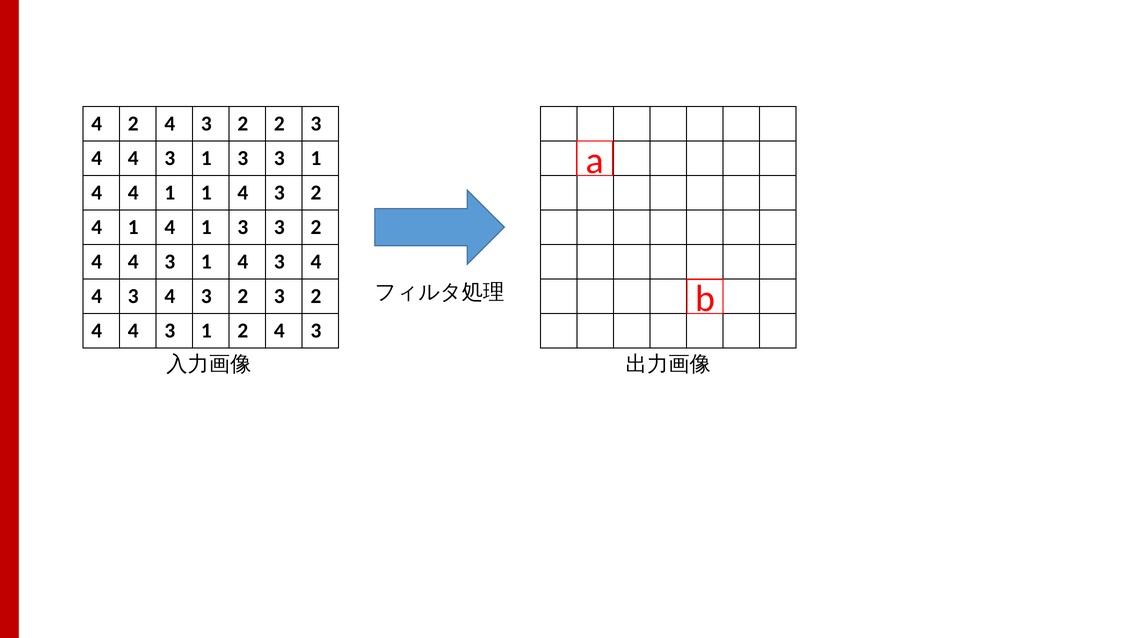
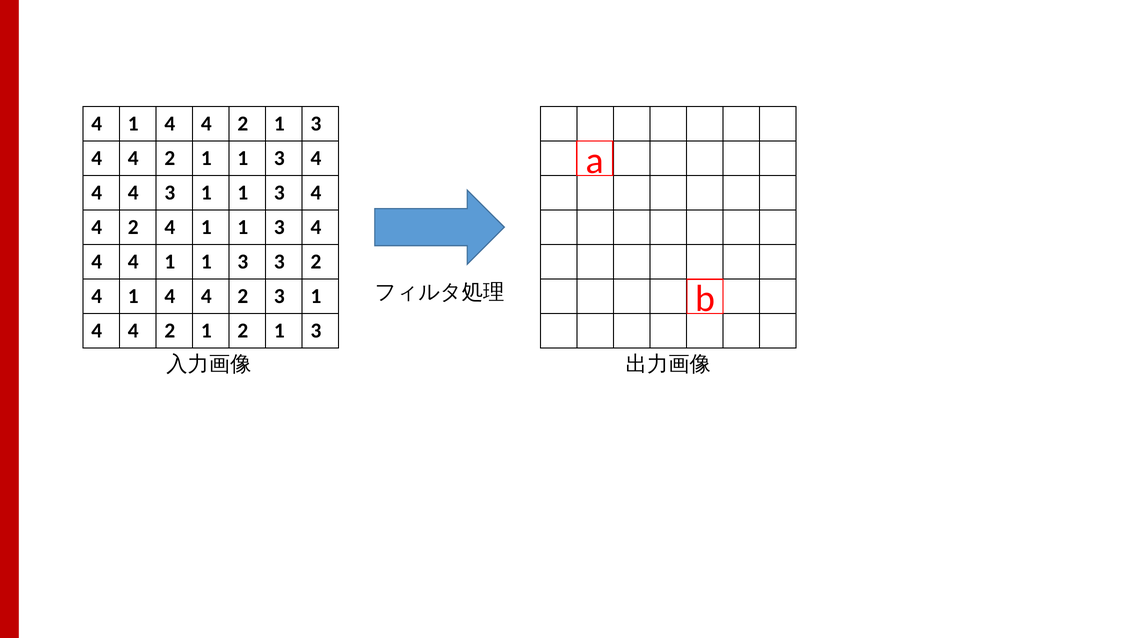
2 at (133, 124): 2 -> 1
3 at (206, 124): 3 -> 4
2 at (279, 124): 2 -> 1
3 at (170, 159): 3 -> 2
3 at (243, 159): 3 -> 1
1 at (316, 159): 1 -> 4
4 4 1: 1 -> 3
4 at (243, 193): 4 -> 1
2 at (316, 193): 2 -> 4
1 at (133, 228): 1 -> 2
3 at (243, 228): 3 -> 1
2 at (316, 228): 2 -> 4
3 at (170, 262): 3 -> 1
4 at (243, 262): 4 -> 3
4 at (316, 262): 4 -> 2
3 at (133, 297): 3 -> 1
3 at (206, 297): 3 -> 4
2 3 2: 2 -> 1
3 at (170, 331): 3 -> 2
1 2 4: 4 -> 1
